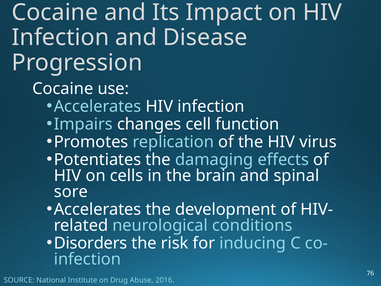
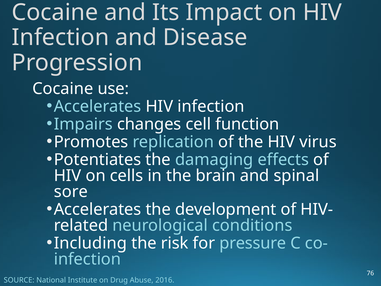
Disorders: Disorders -> Including
inducing: inducing -> pressure
